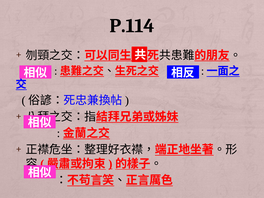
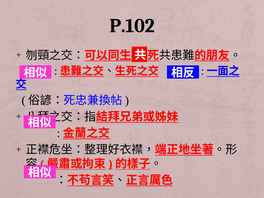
P.114: P.114 -> P.102
